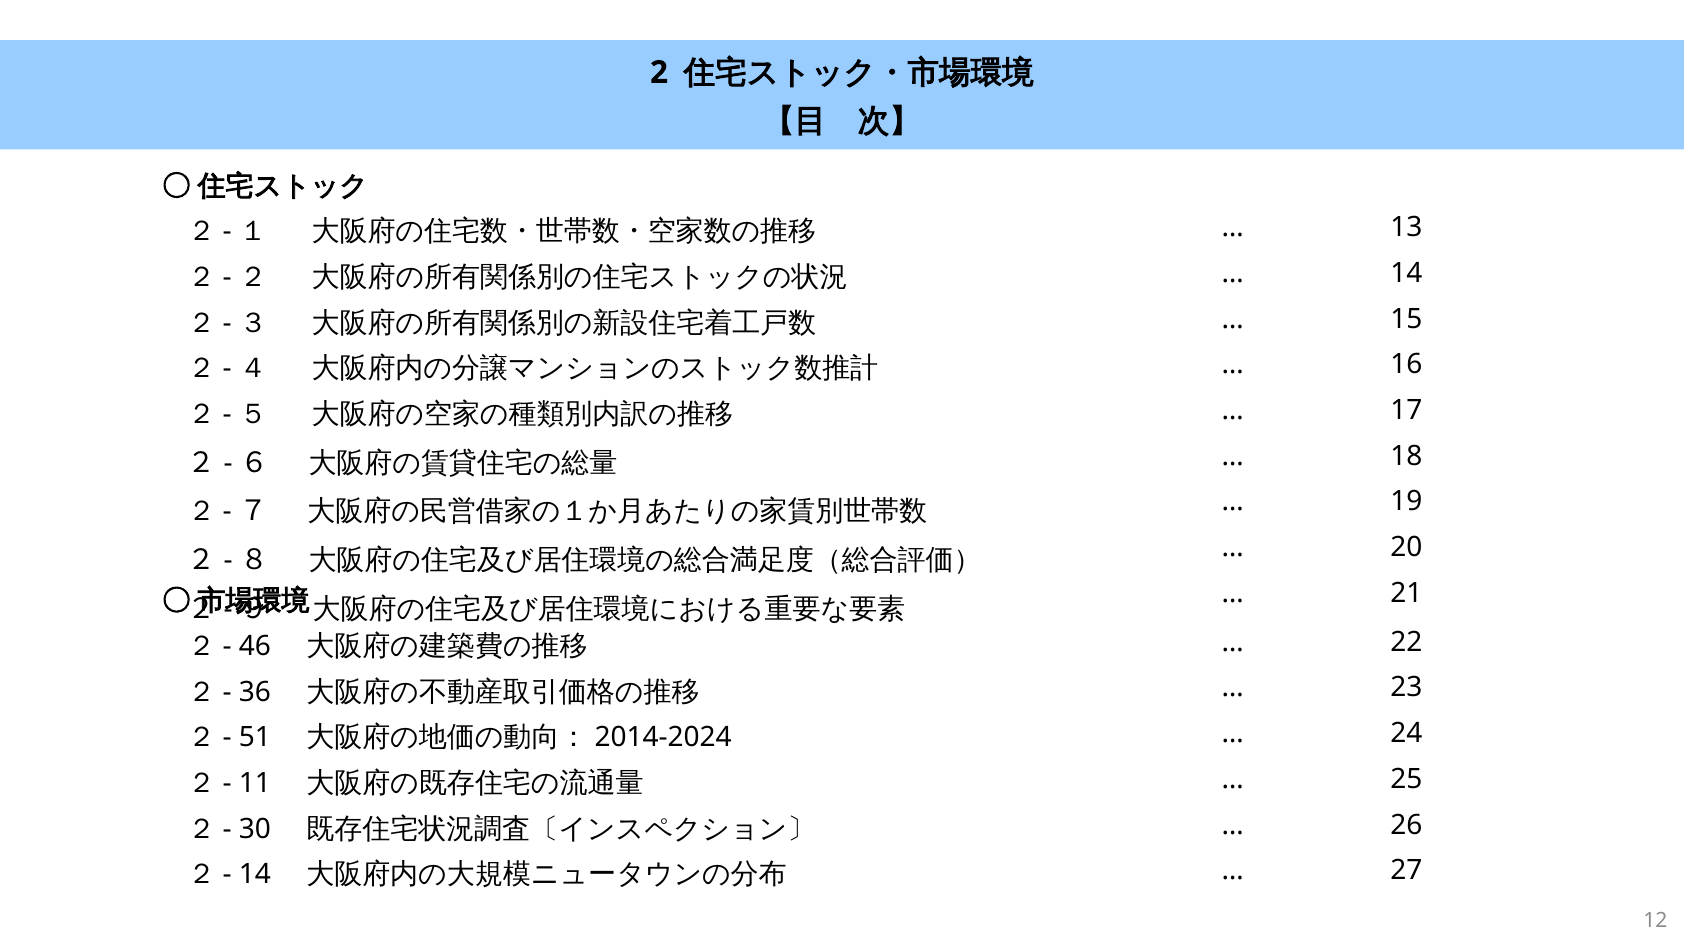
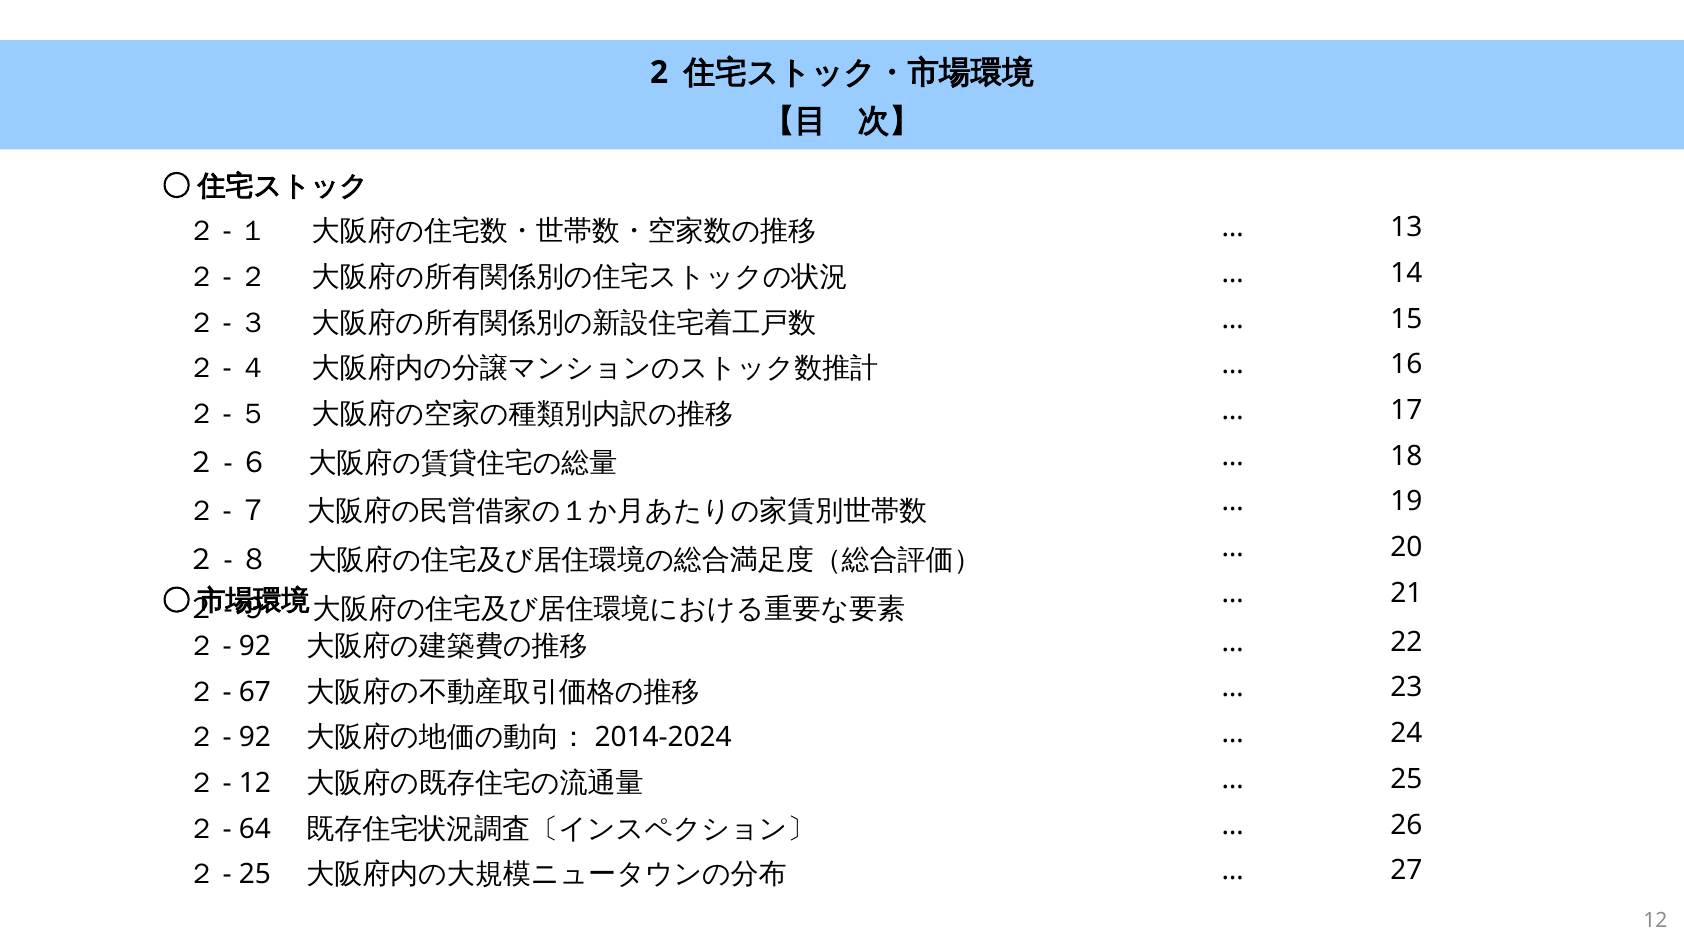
46 at (255, 646): 46 -> 92
36: 36 -> 67
51 at (255, 738): 51 -> 92
２- 11: 11 -> 12
30: 30 -> 64
２- 14: 14 -> 25
